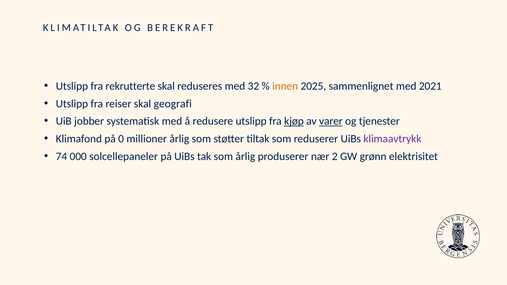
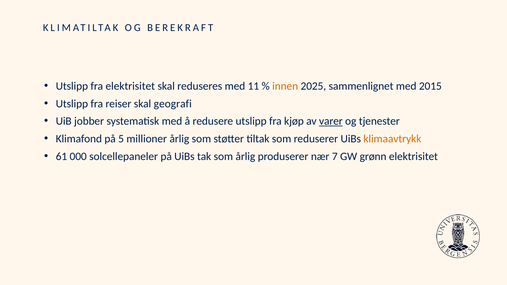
fra rekrutterte: rekrutterte -> elektrisitet
32: 32 -> 11
2021: 2021 -> 2015
kjøp underline: present -> none
0: 0 -> 5
klimaavtrykk colour: purple -> orange
74: 74 -> 61
2: 2 -> 7
